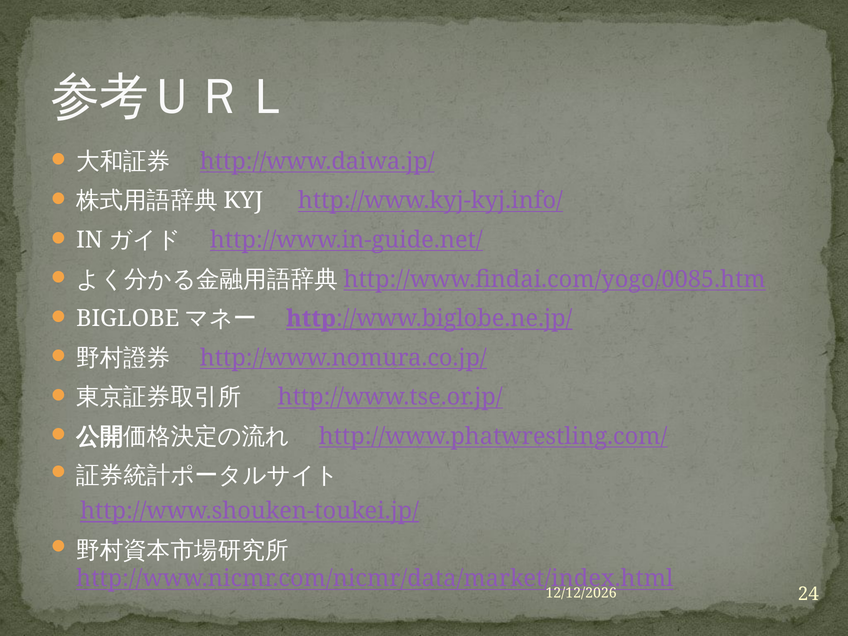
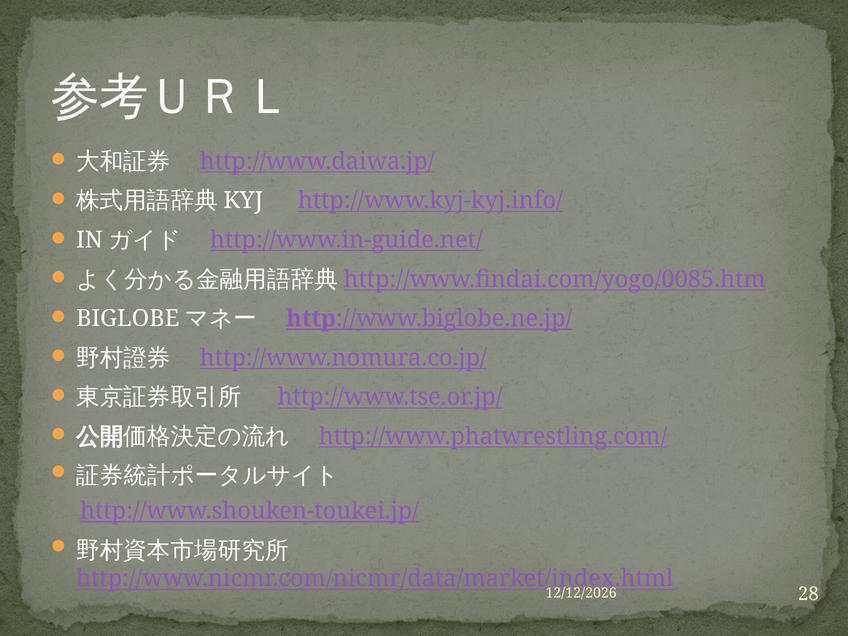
24: 24 -> 28
